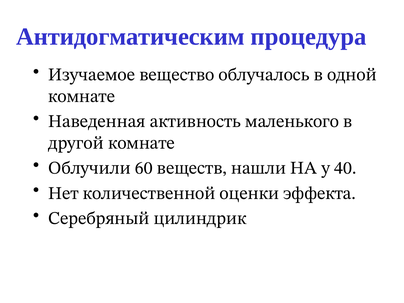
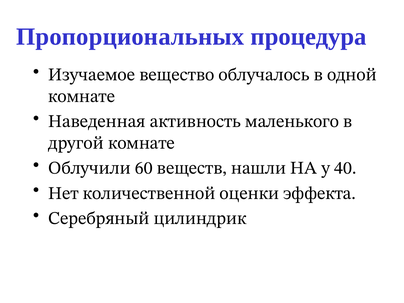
Антидогматическим: Антидогматическим -> Пропорциональных
